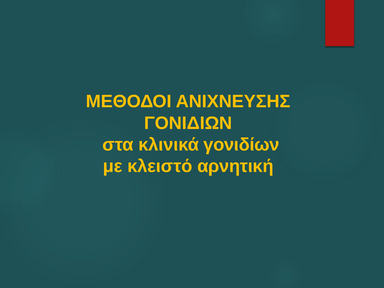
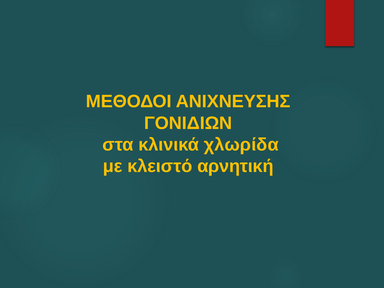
γονιδίων: γονιδίων -> χλωρίδα
